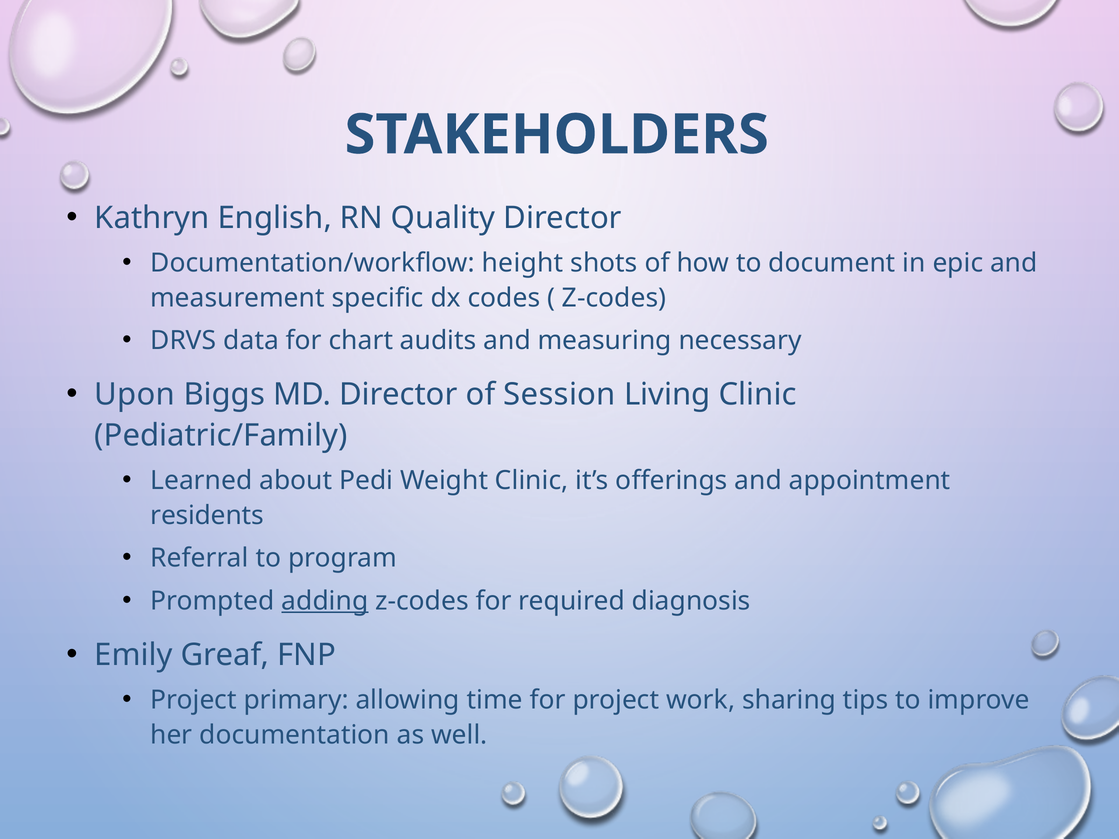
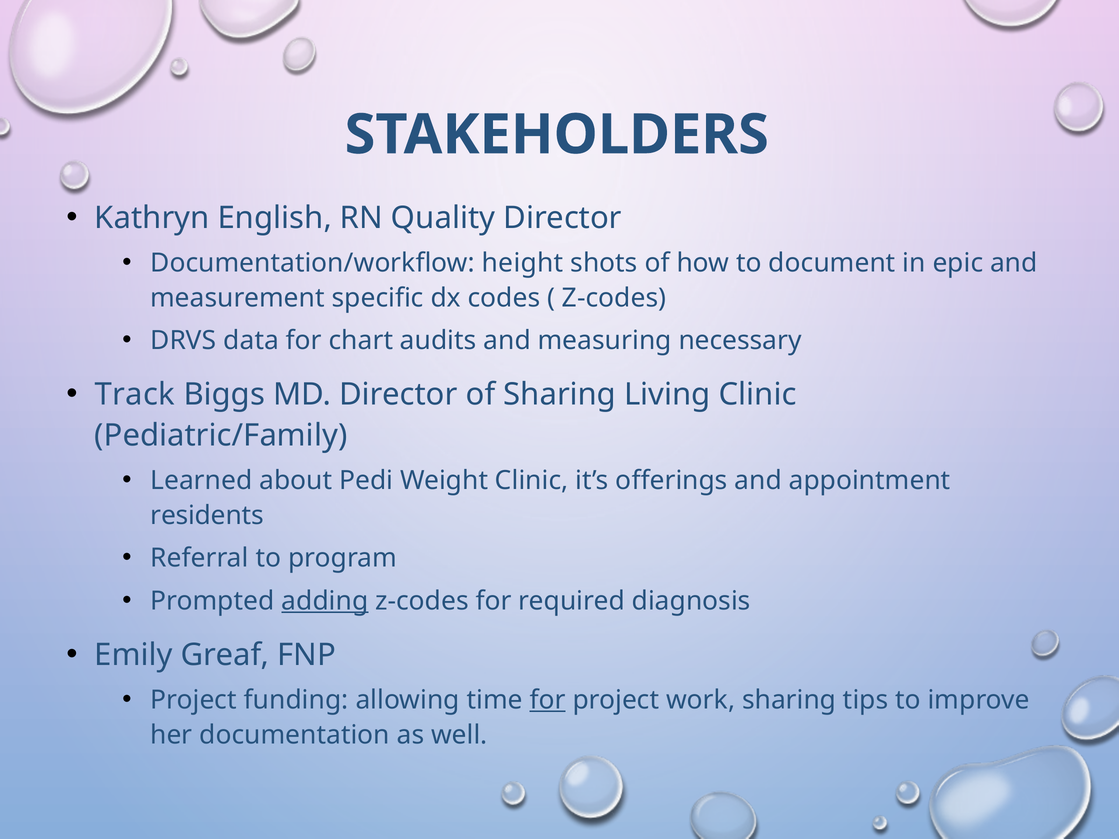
Upon: Upon -> Track
of Session: Session -> Sharing
primary: primary -> funding
for at (548, 700) underline: none -> present
